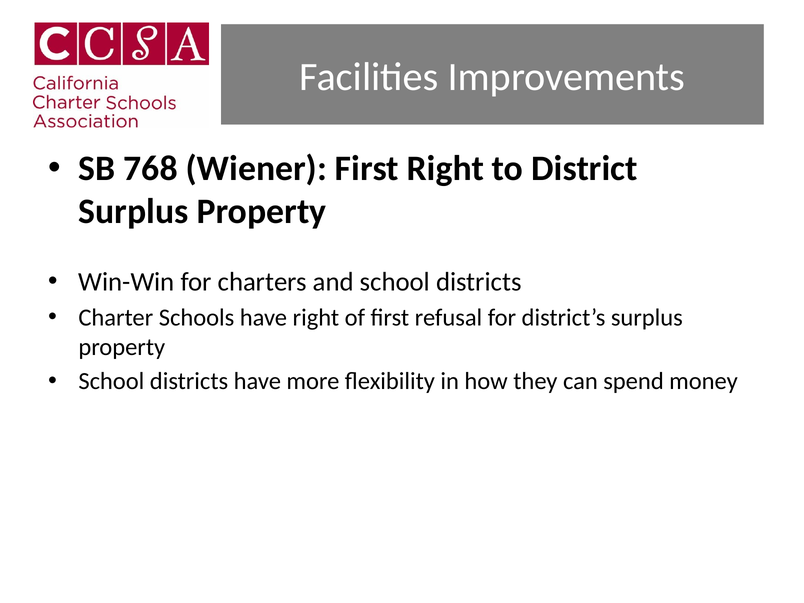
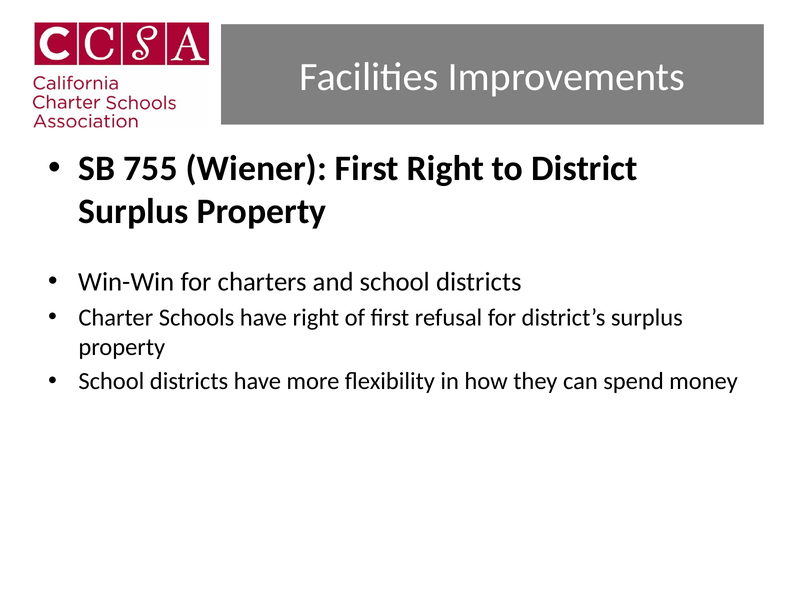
768: 768 -> 755
